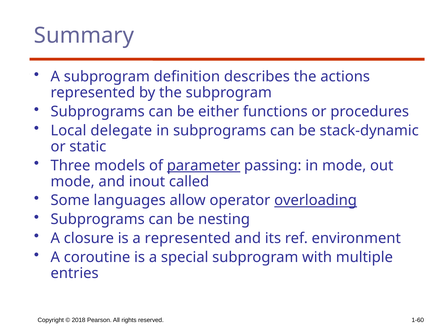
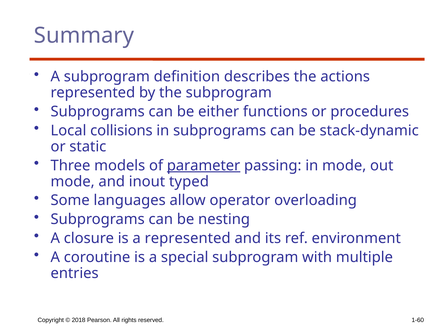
delegate: delegate -> collisions
called: called -> typed
overloading underline: present -> none
